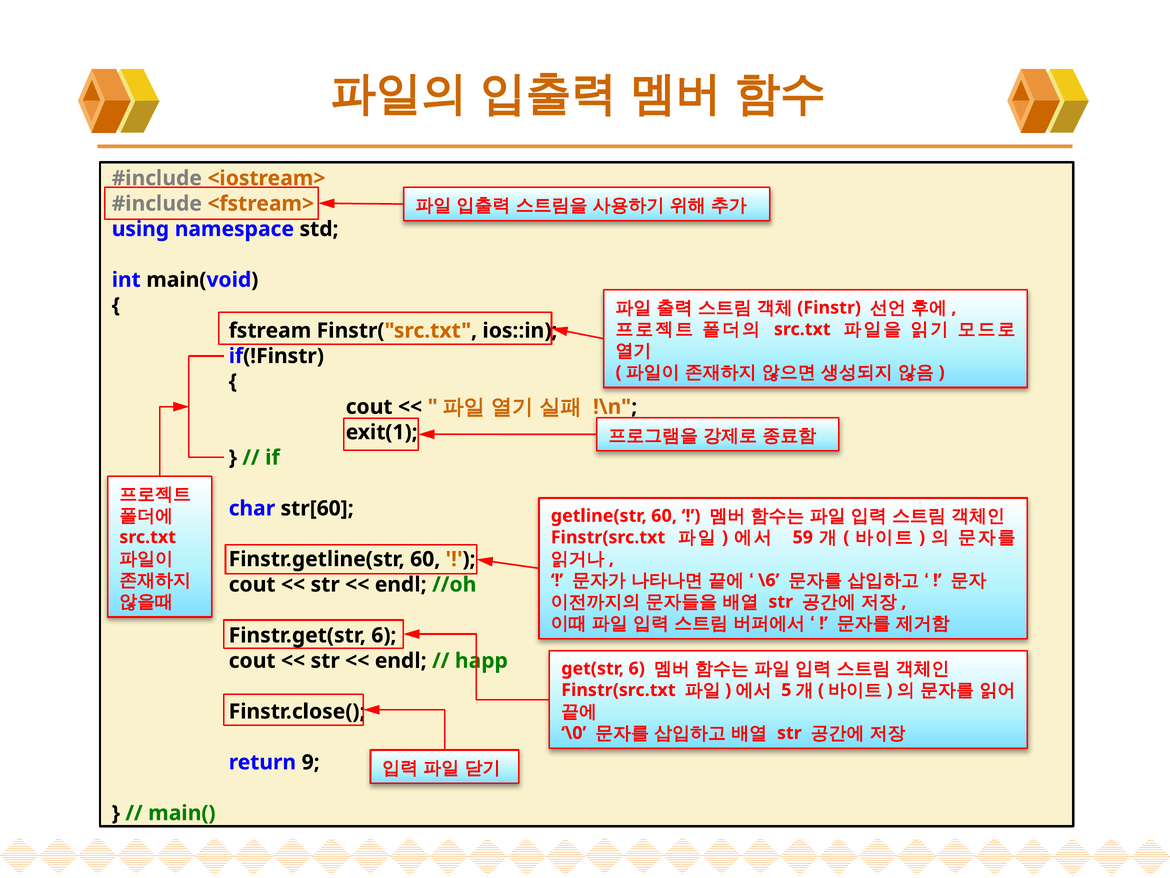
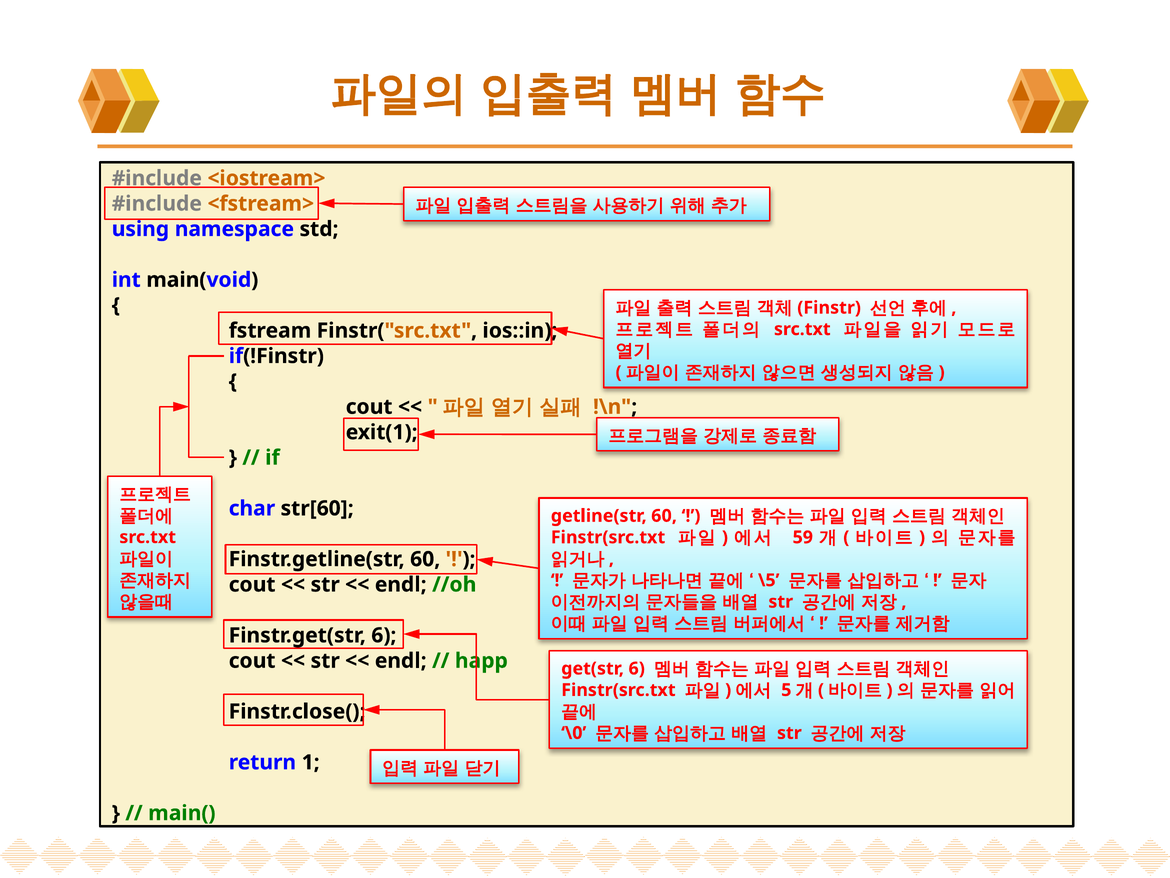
\6: \6 -> \5
9: 9 -> 1
